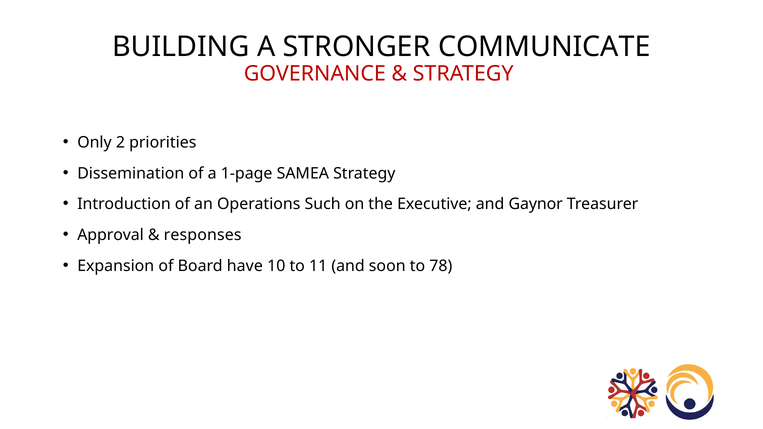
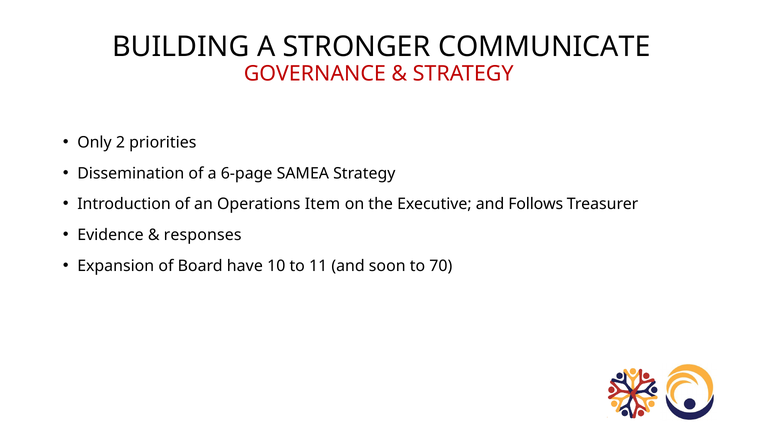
1-page: 1-page -> 6-page
Such: Such -> Item
Gaynor: Gaynor -> Follows
Approval: Approval -> Evidence
78: 78 -> 70
